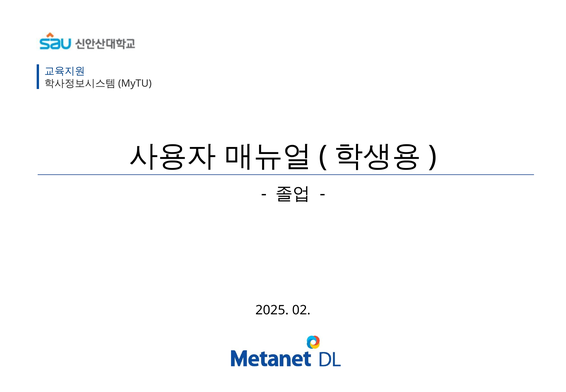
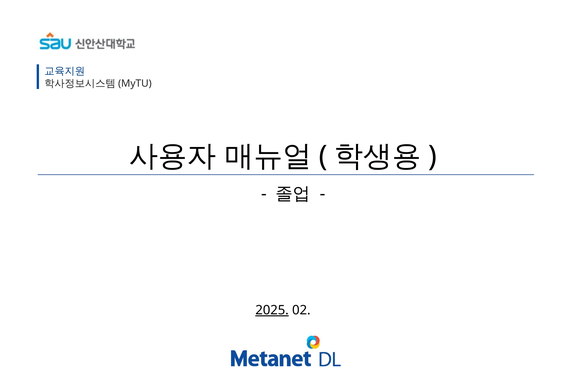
2025 underline: none -> present
